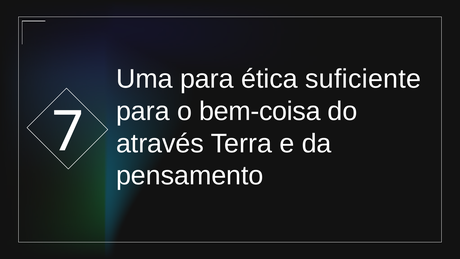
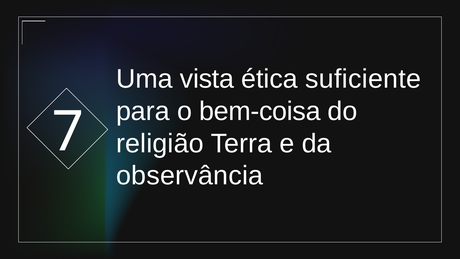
Uma para: para -> vista
através: através -> religião
pensamento: pensamento -> observância
